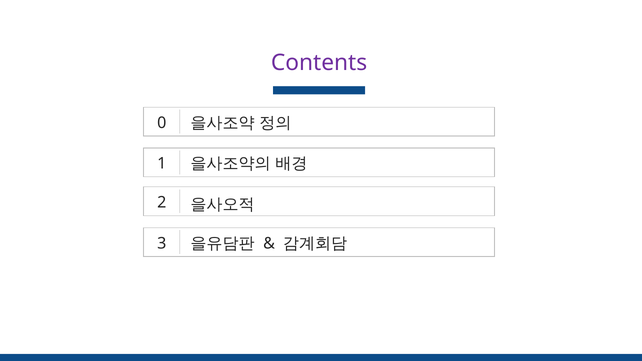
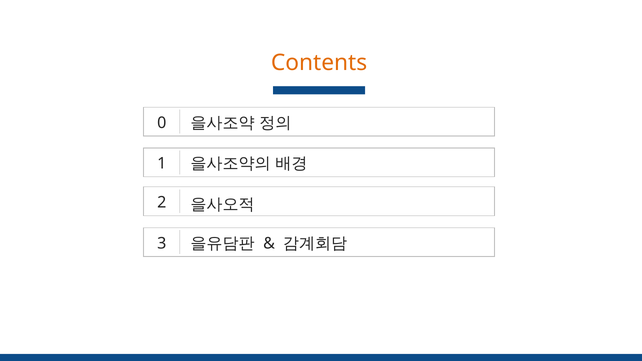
Contents colour: purple -> orange
